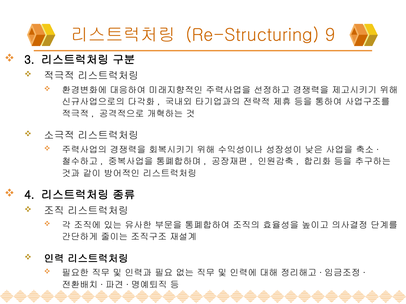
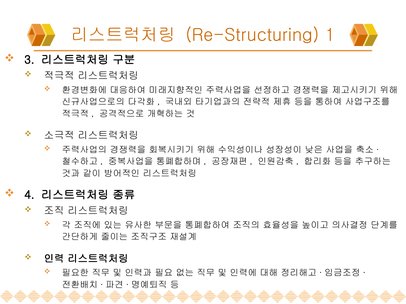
9: 9 -> 1
